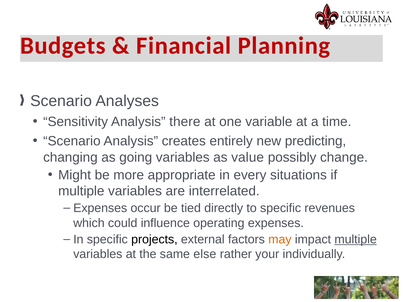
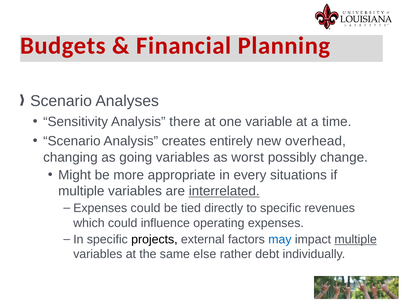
predicting: predicting -> overhead
value: value -> worst
interrelated underline: none -> present
Expenses occur: occur -> could
may colour: orange -> blue
your: your -> debt
